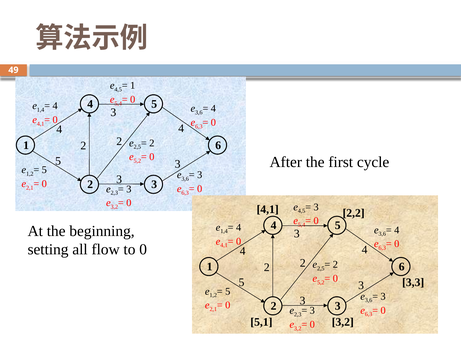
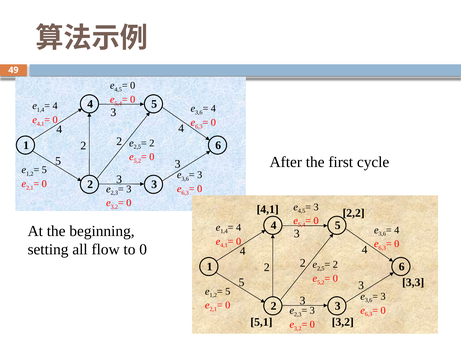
1 at (133, 86): 1 -> 0
